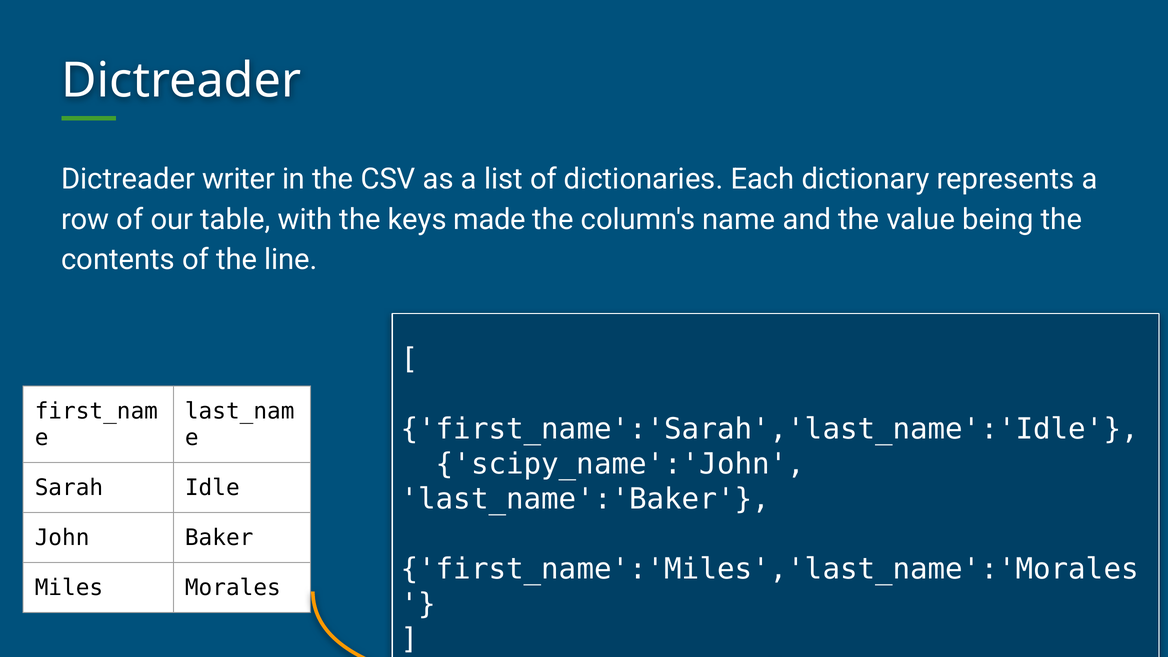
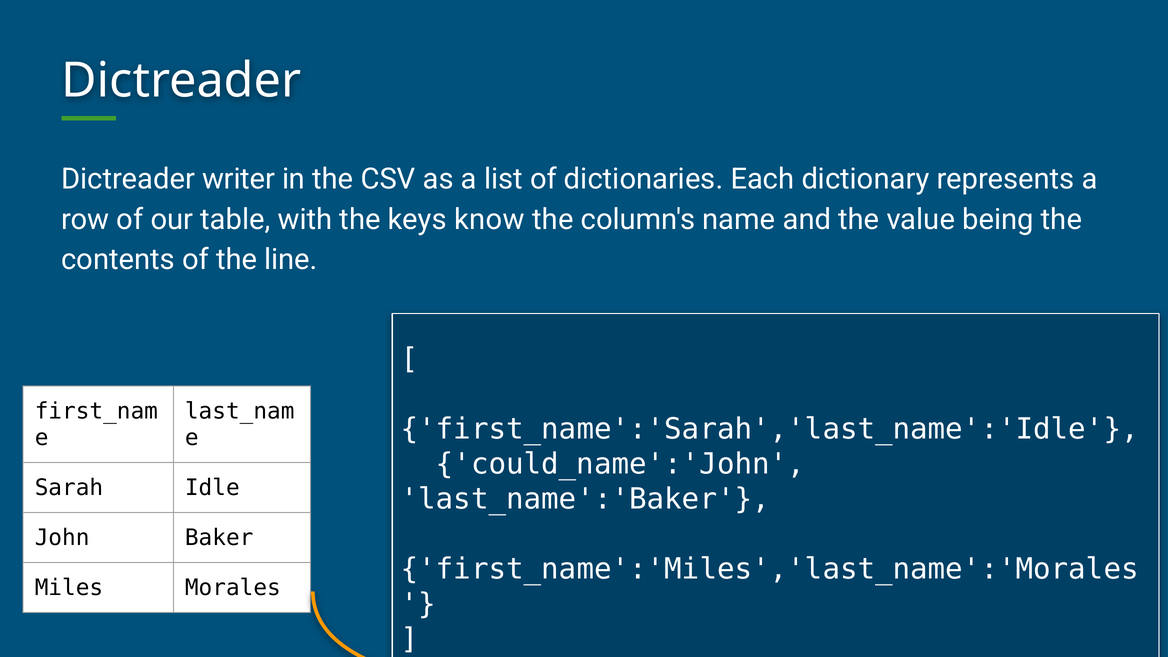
made: made -> know
scipy_name':'John: scipy_name':'John -> could_name':'John
